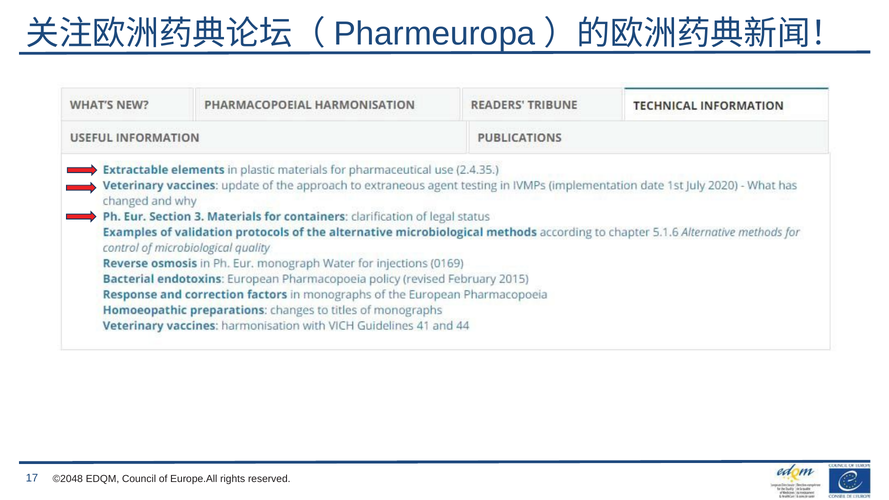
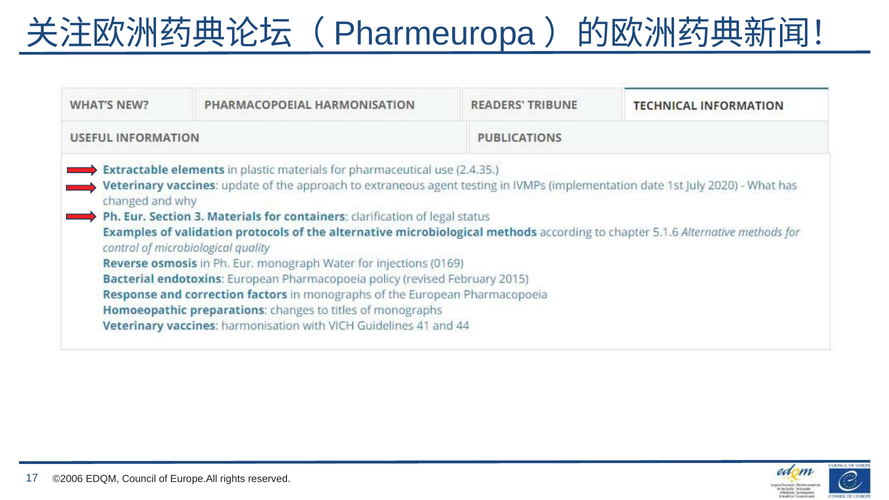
©2048: ©2048 -> ©2006
